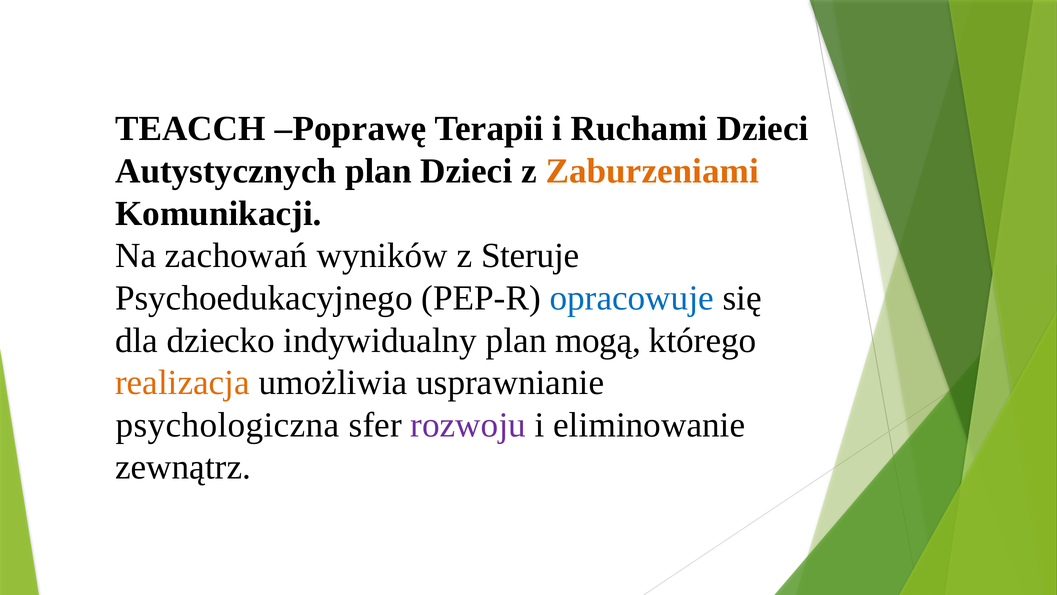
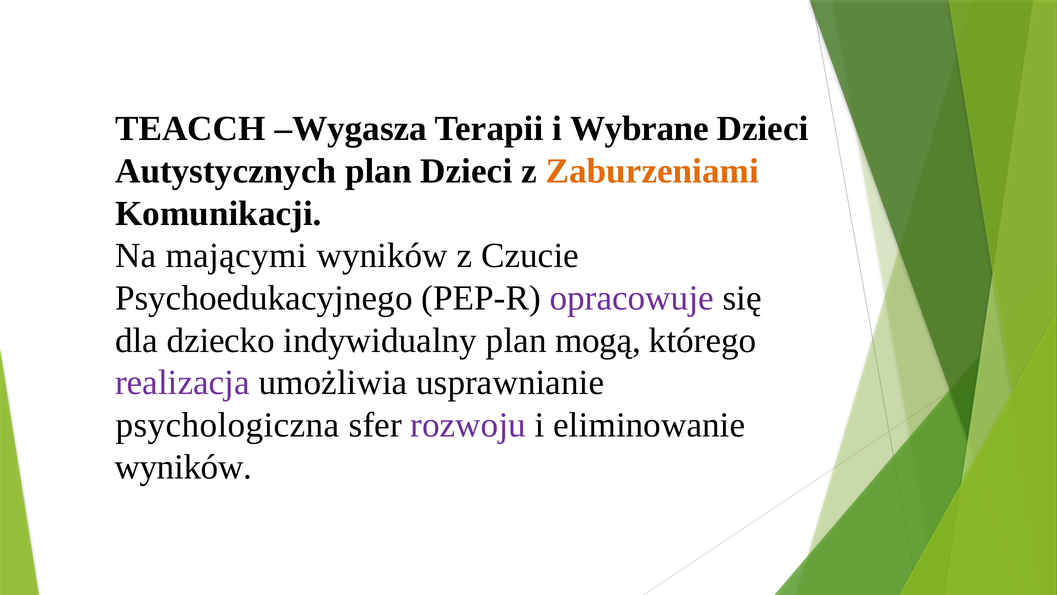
Poprawę: Poprawę -> Wygasza
Ruchami: Ruchami -> Wybrane
zachowań: zachowań -> mającymi
Steruje: Steruje -> Czucie
opracowuje colour: blue -> purple
realizacja colour: orange -> purple
zewnątrz at (183, 467): zewnątrz -> wyników
